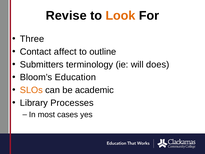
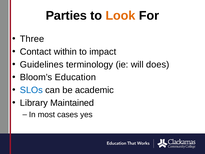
Revise: Revise -> Parties
affect: affect -> within
outline: outline -> impact
Submitters: Submitters -> Guidelines
SLOs colour: orange -> blue
Processes: Processes -> Maintained
